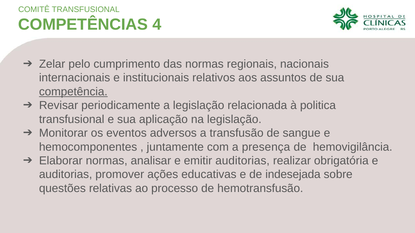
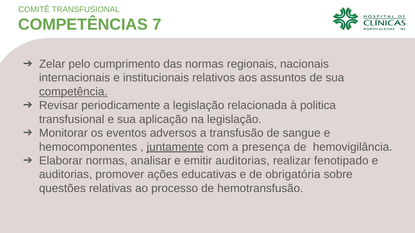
4: 4 -> 7
juntamente underline: none -> present
obrigatória: obrigatória -> fenotipado
indesejada: indesejada -> obrigatória
